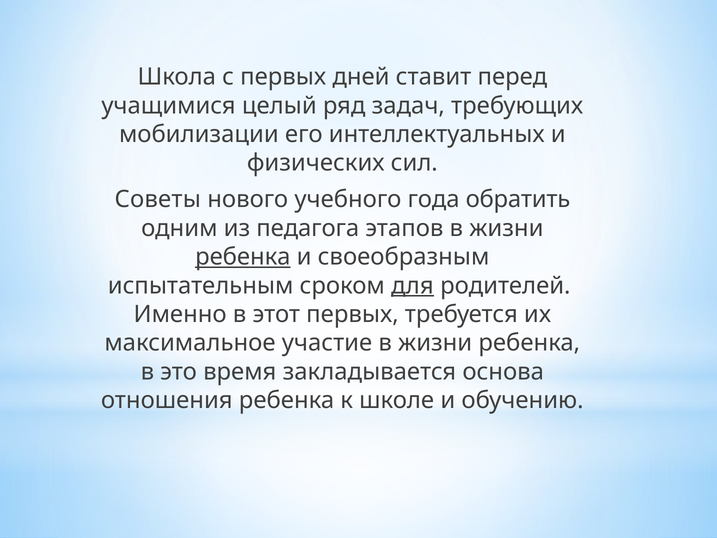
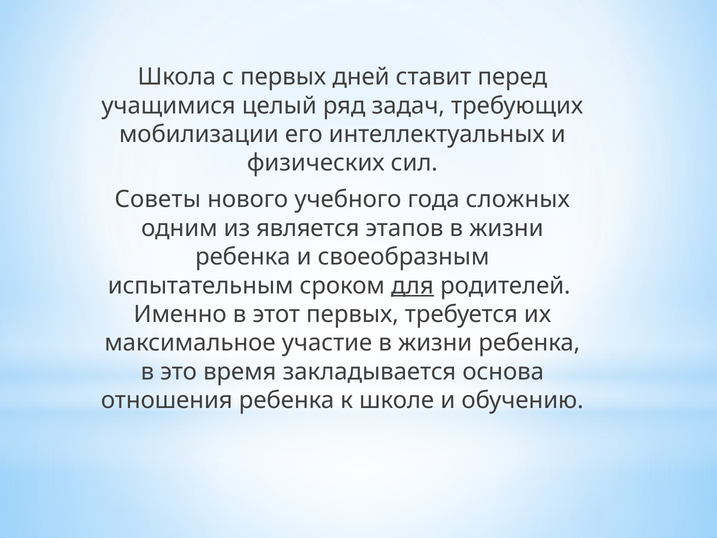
обратить: обратить -> сложных
педагога: педагога -> является
ребенка at (243, 257) underline: present -> none
